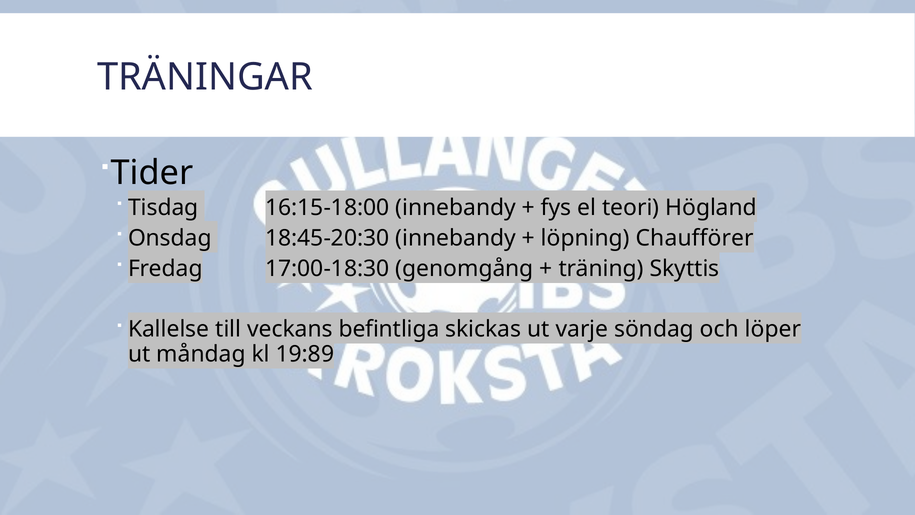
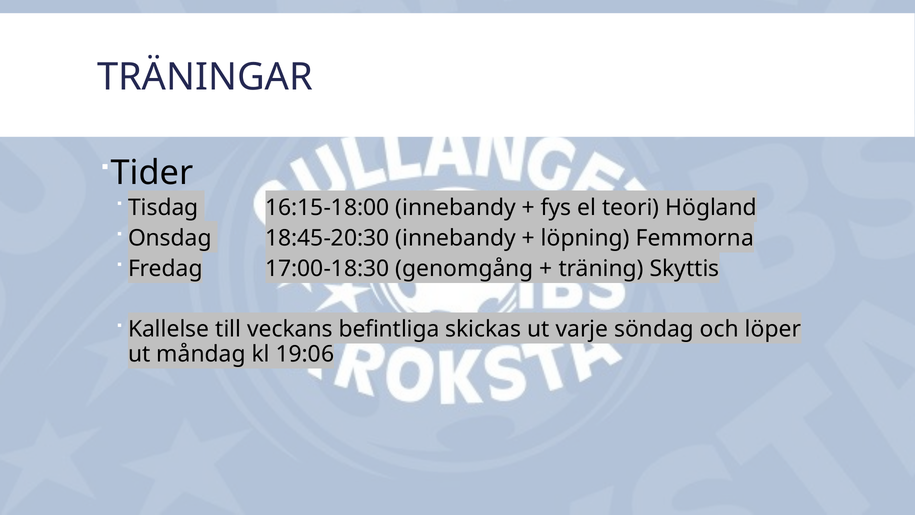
Chaufförer: Chaufförer -> Femmorna
19:89: 19:89 -> 19:06
